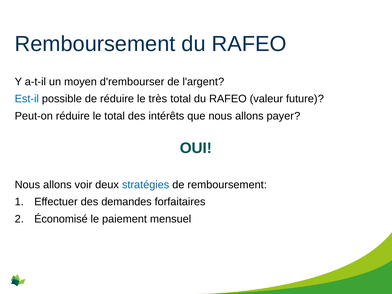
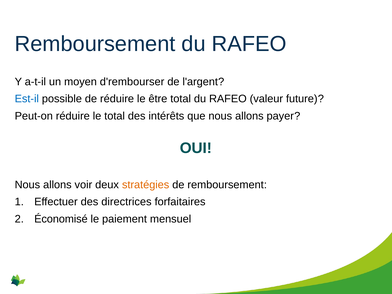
très: très -> être
stratégies colour: blue -> orange
demandes: demandes -> directrices
